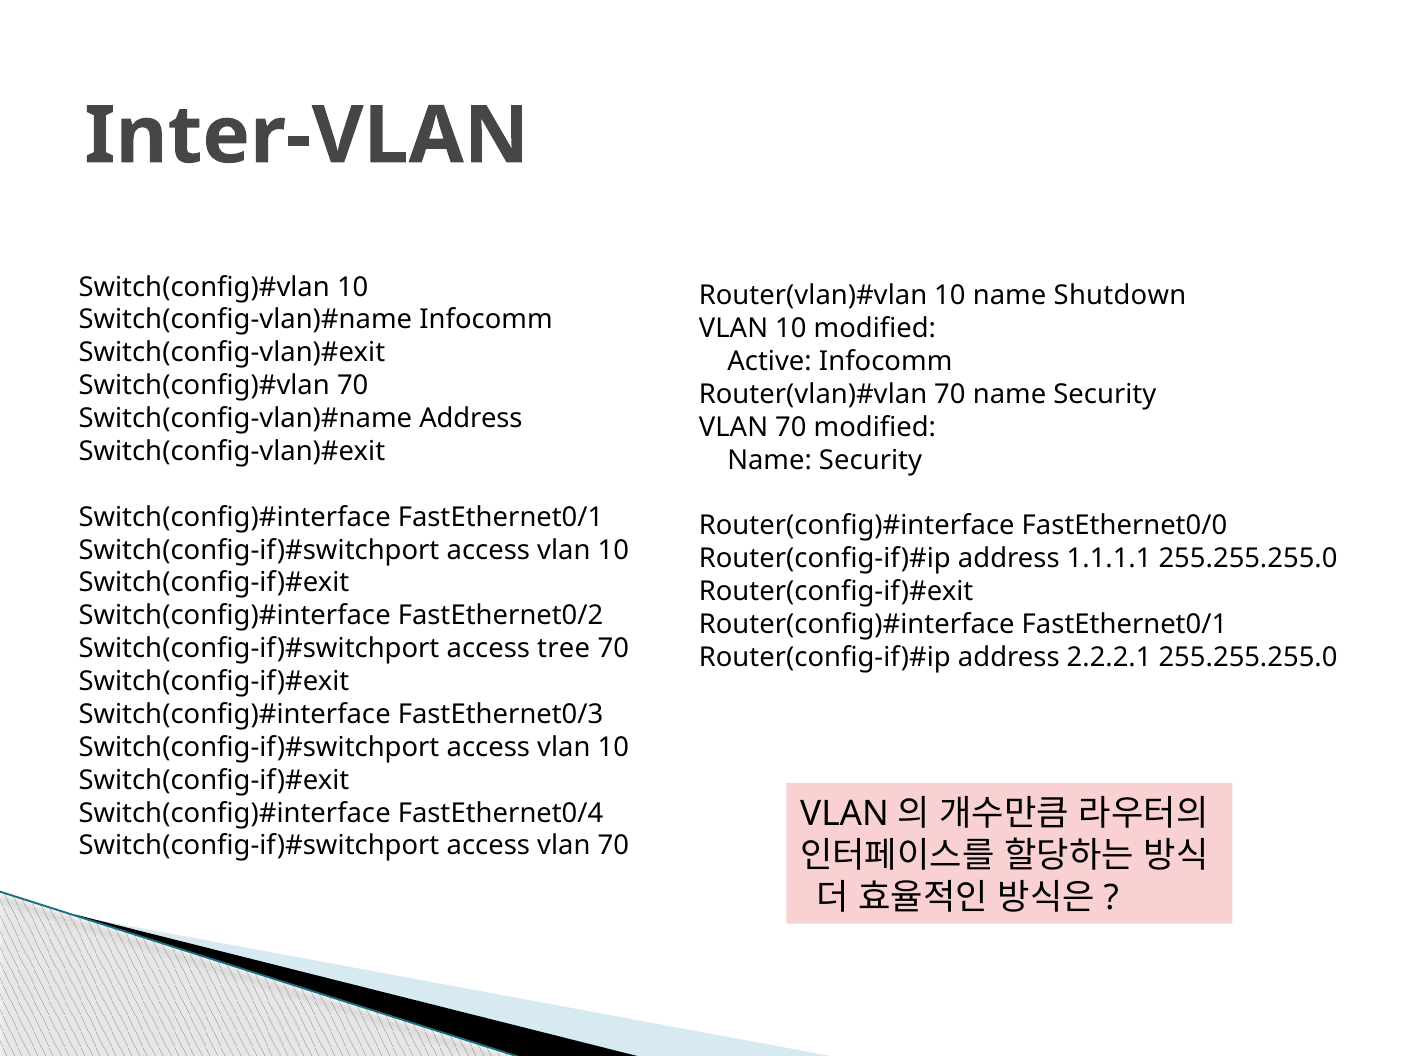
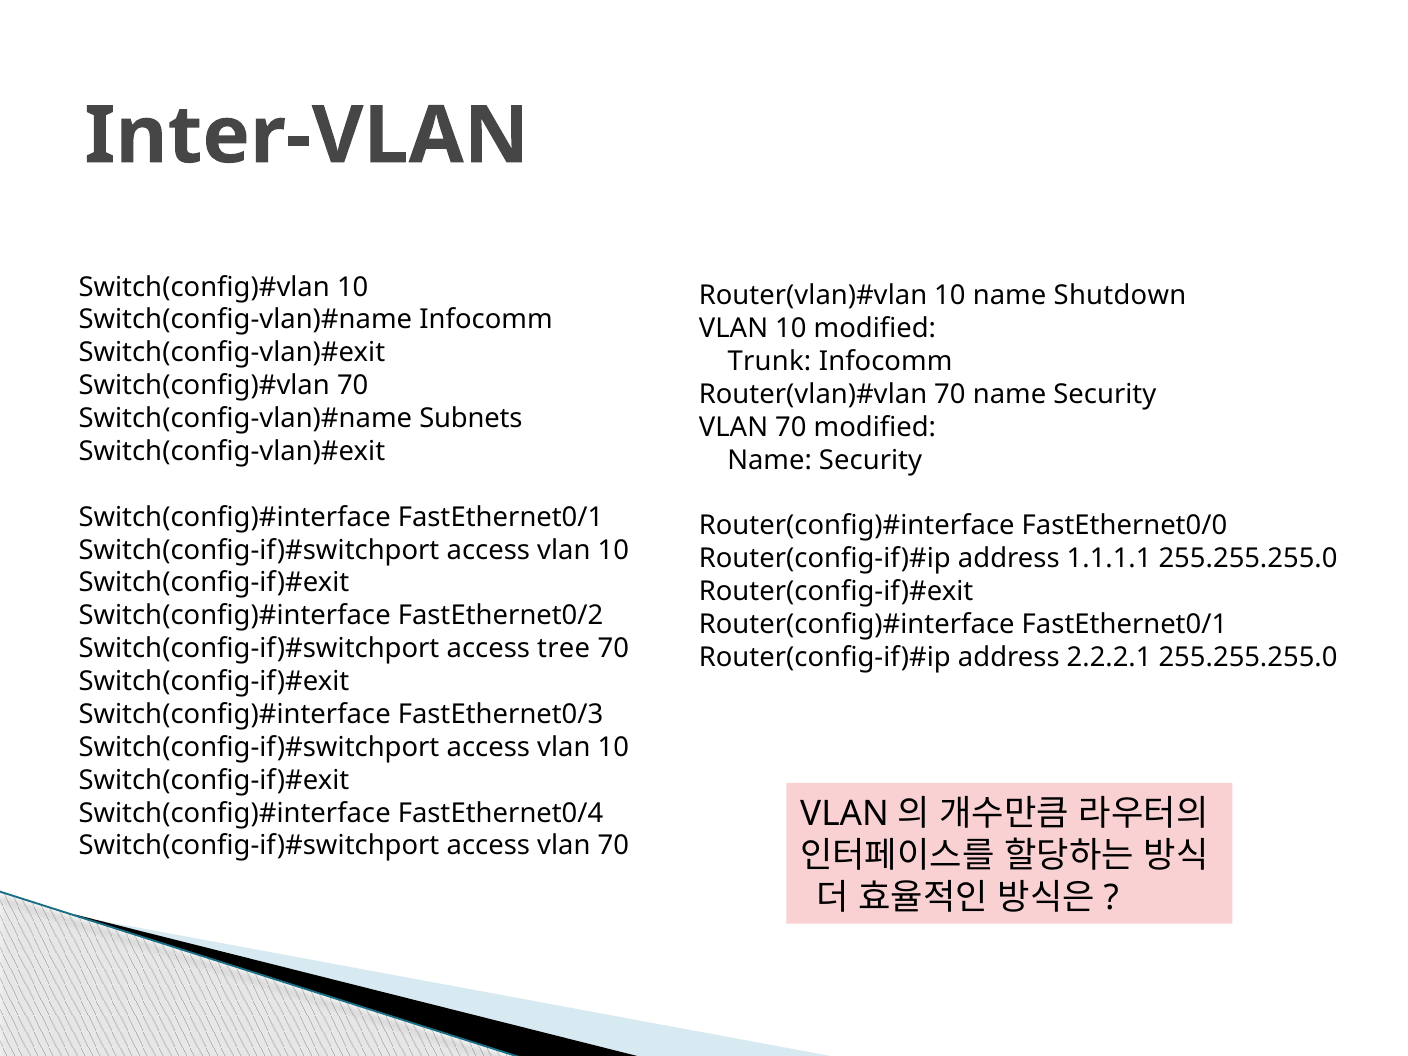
Active: Active -> Trunk
Address at (471, 419): Address -> Subnets
